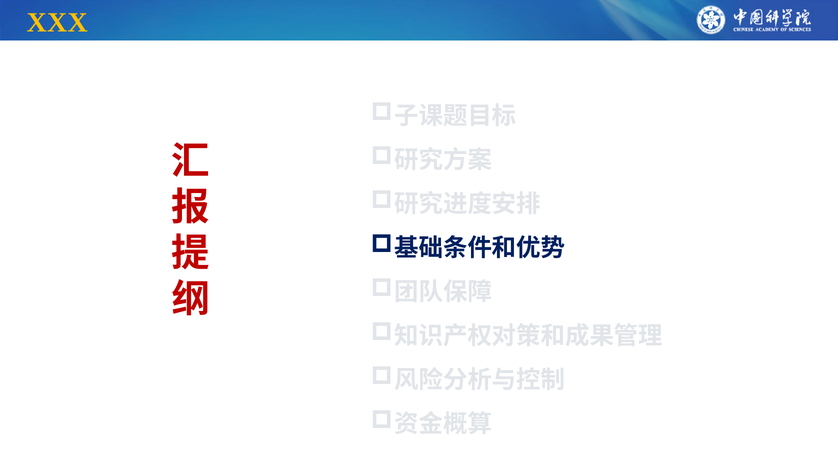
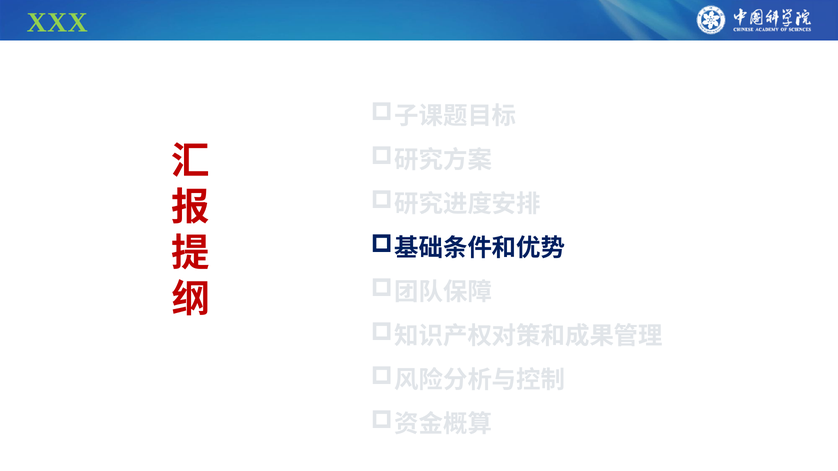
XXX colour: yellow -> light green
